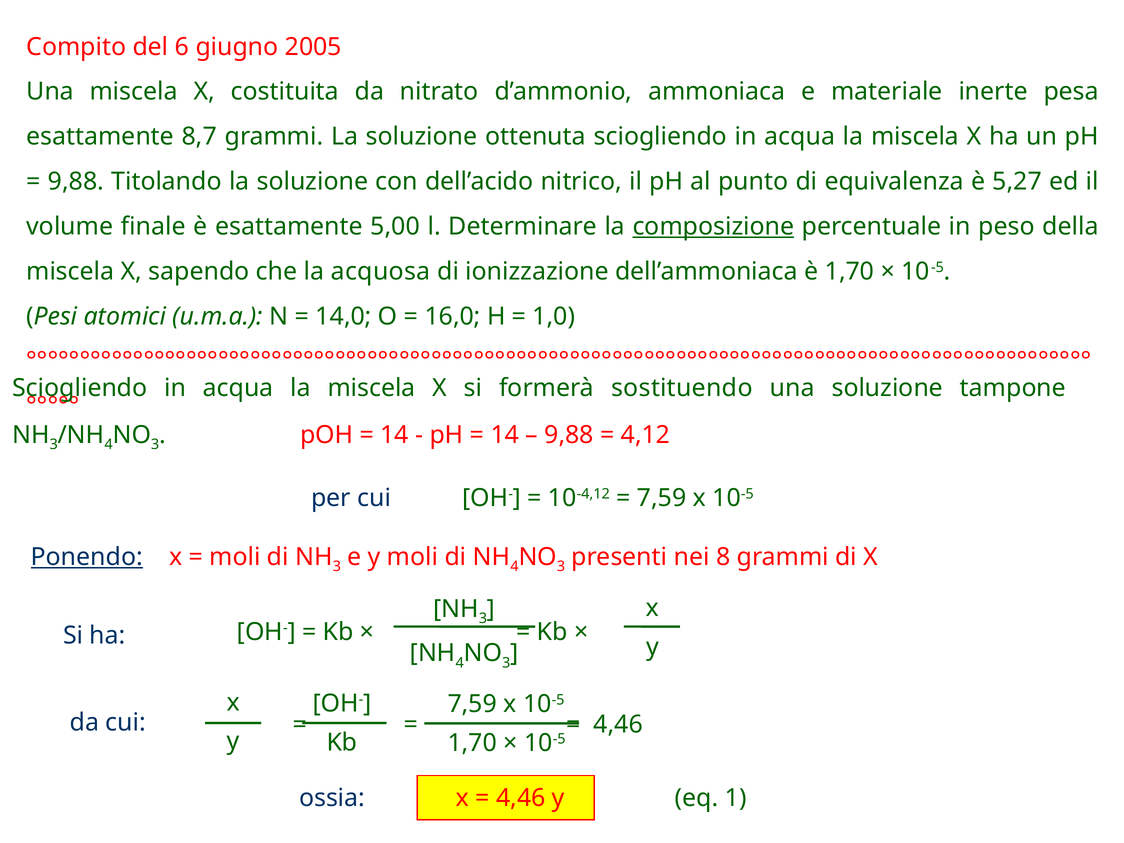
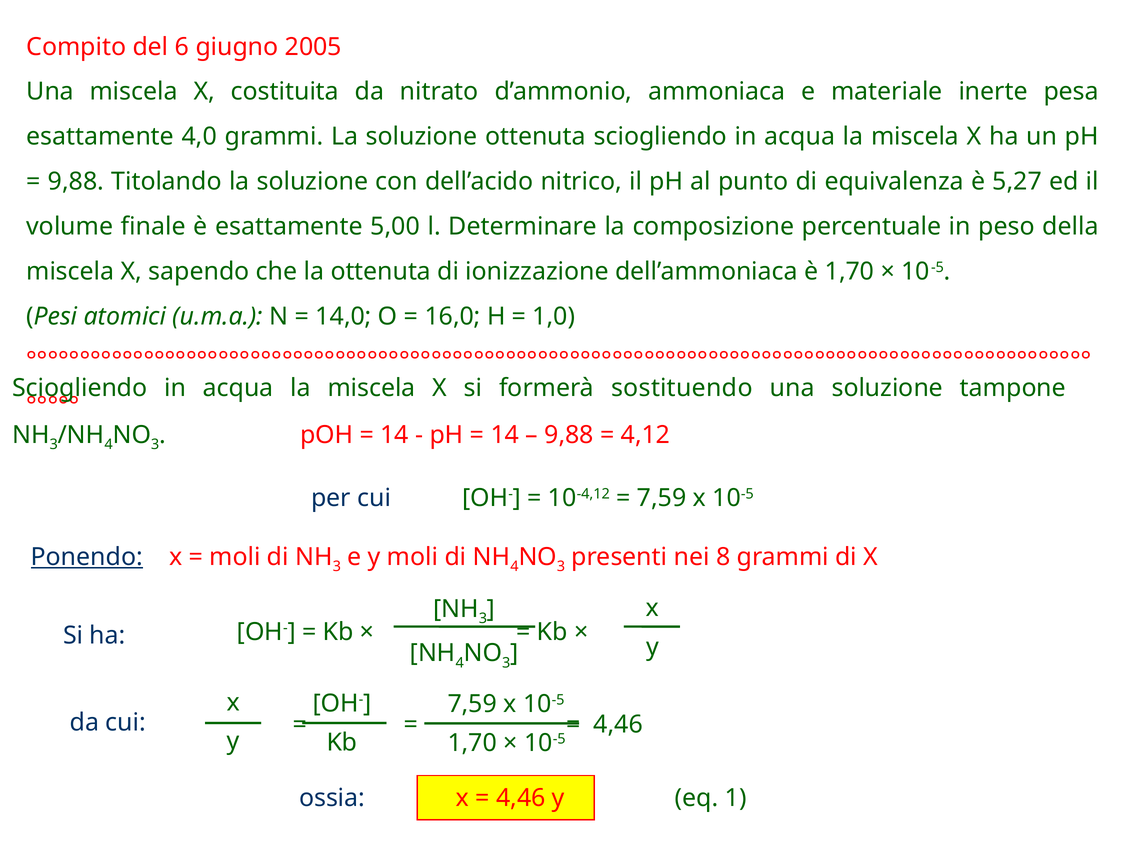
8,7: 8,7 -> 4,0
composizione underline: present -> none
la acquosa: acquosa -> ottenuta
